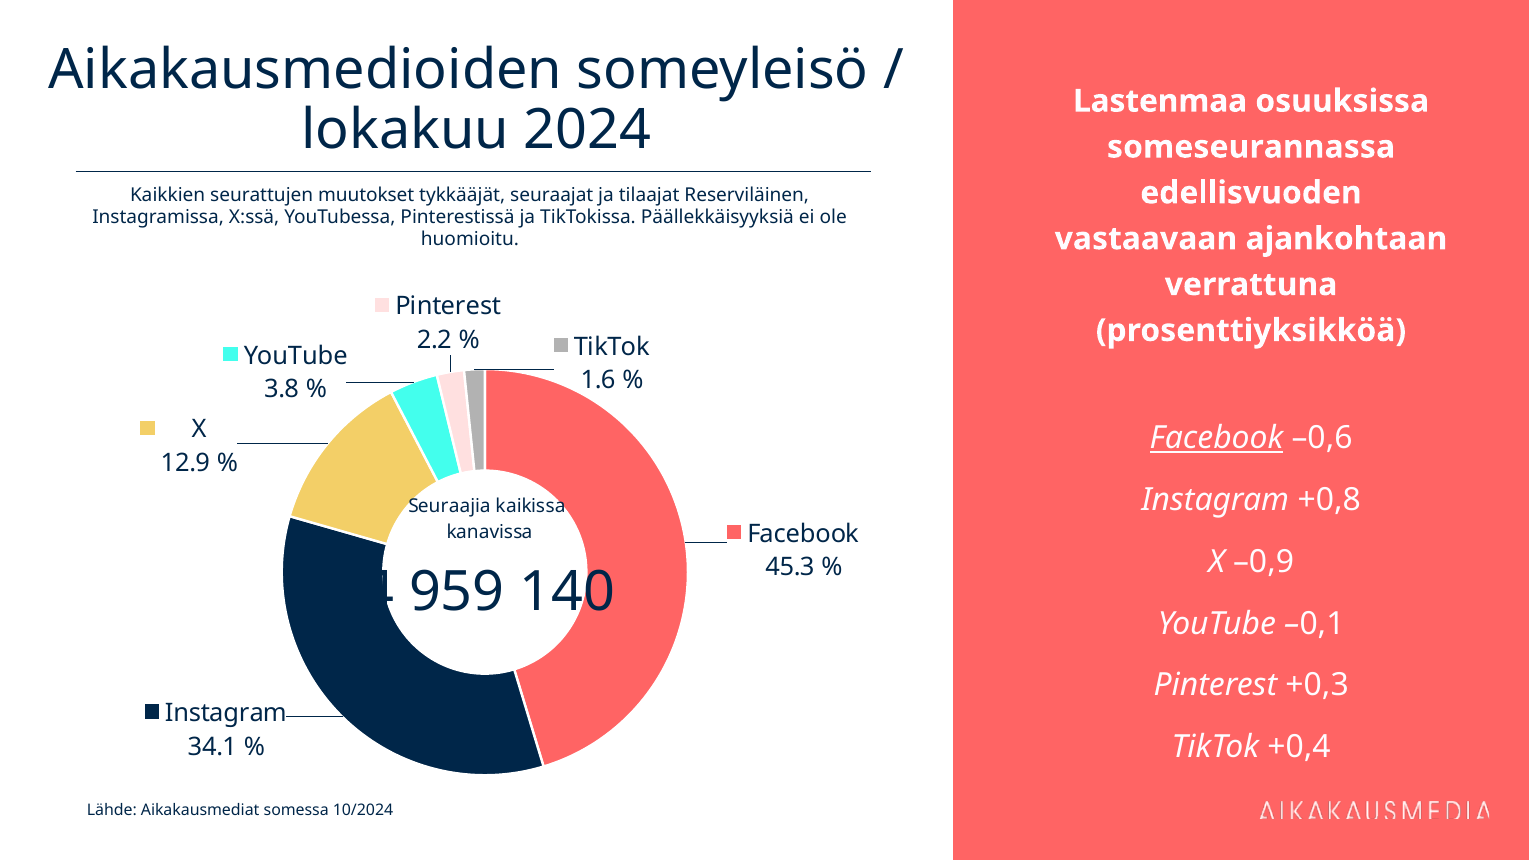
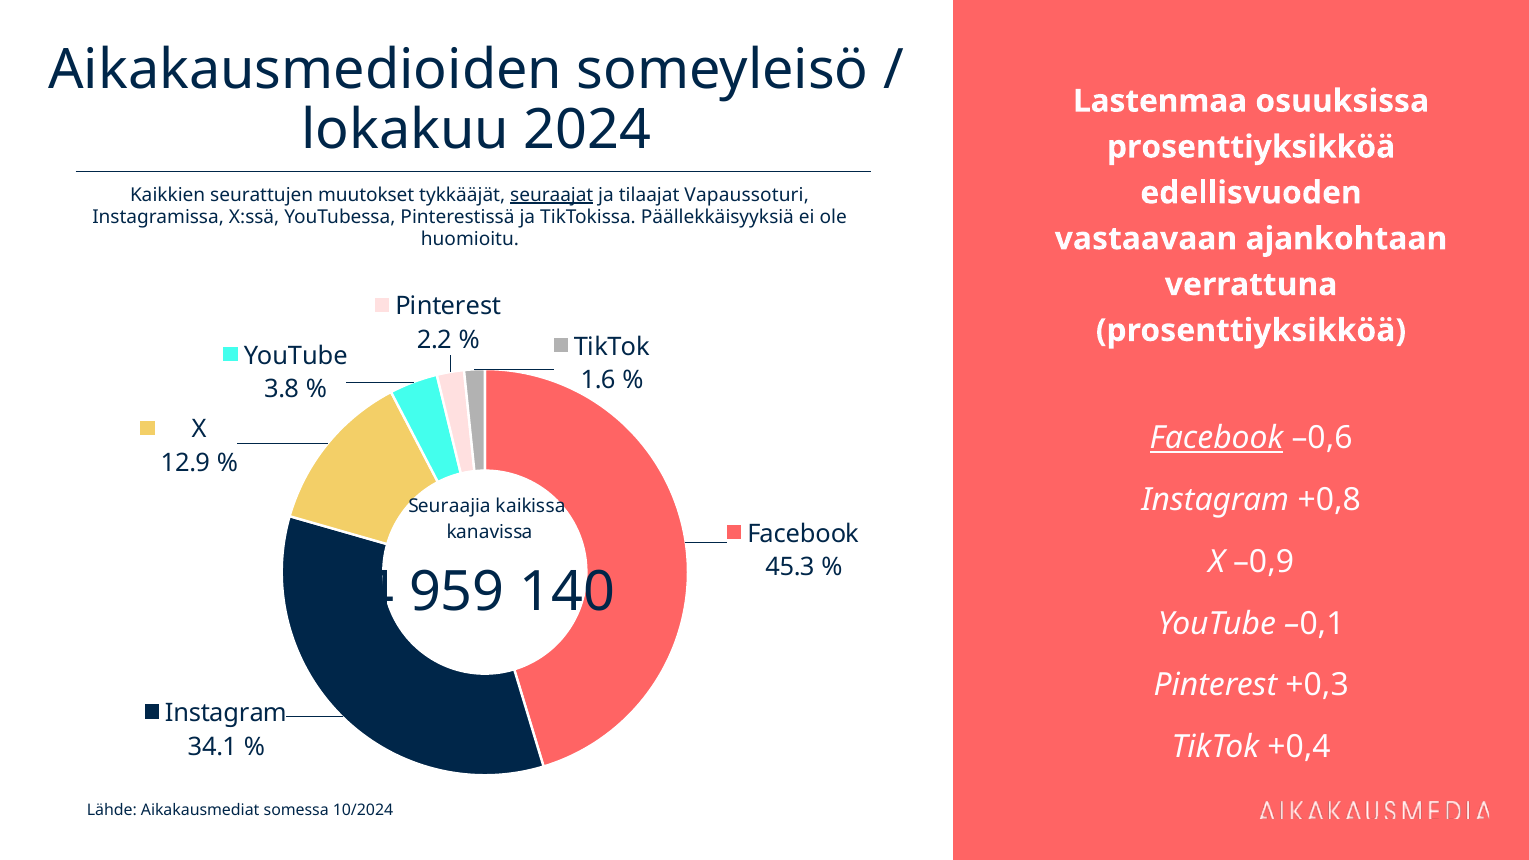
someseurannassa at (1251, 147): someseurannassa -> prosenttiyksikköä
seuraajat underline: none -> present
Reserviläinen: Reserviläinen -> Vapaussoturi
